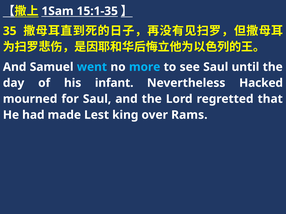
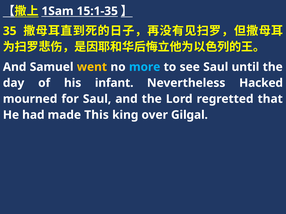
went colour: light blue -> yellow
Lest: Lest -> This
Rams: Rams -> Gilgal
